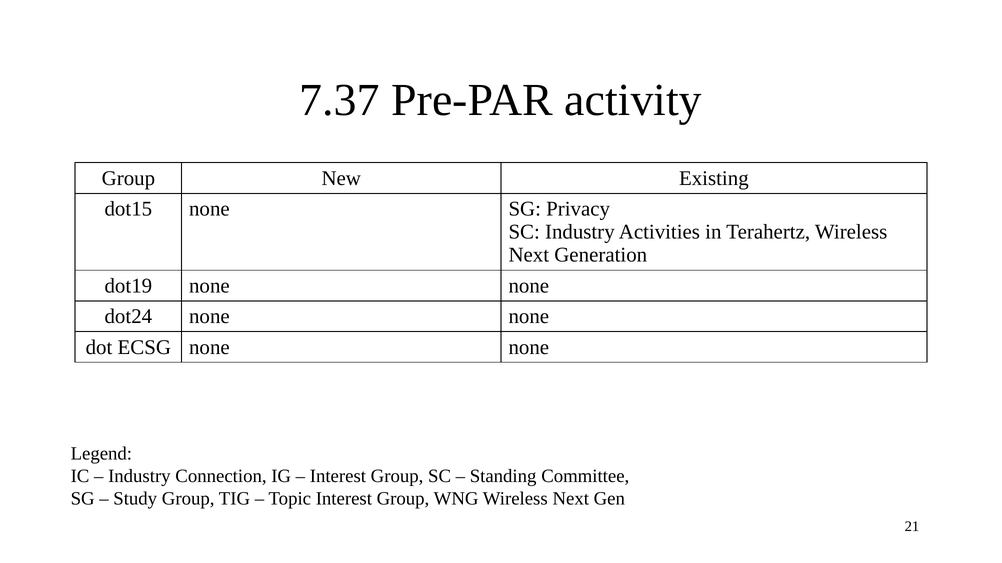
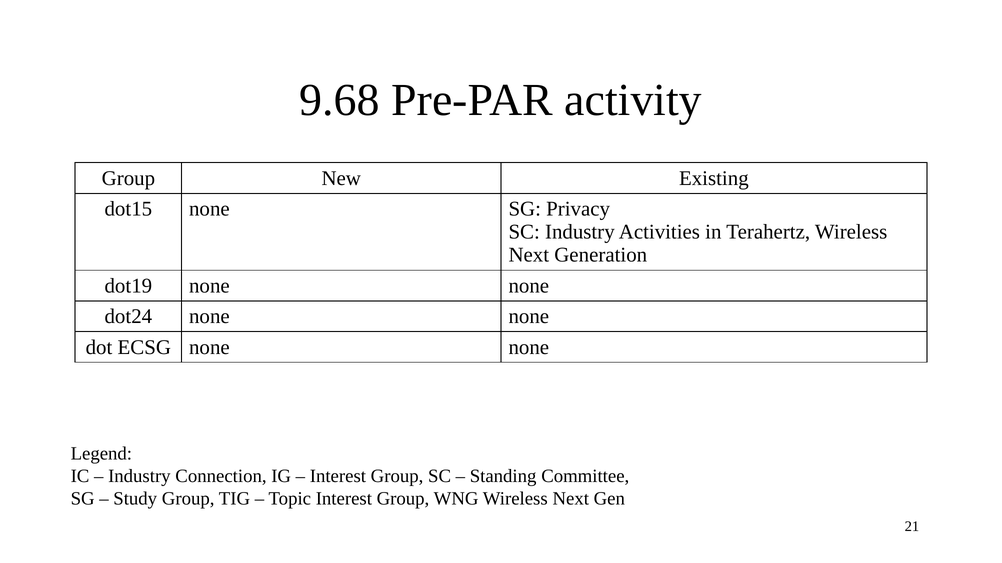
7.37: 7.37 -> 9.68
